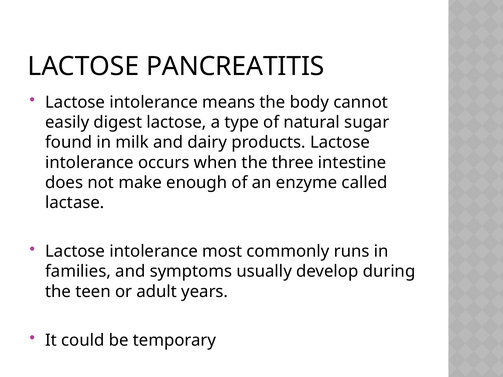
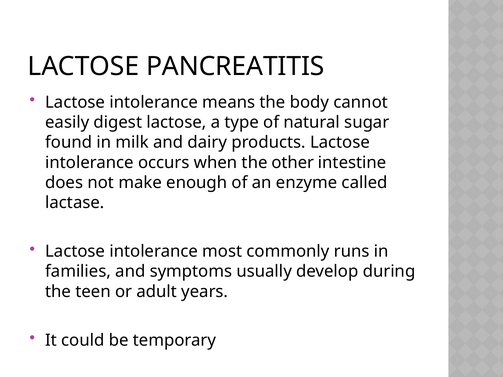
three: three -> other
